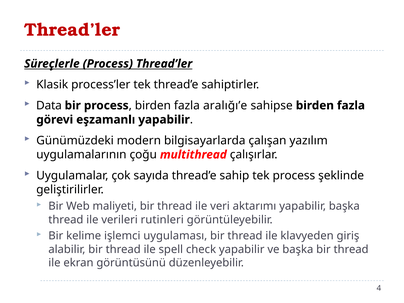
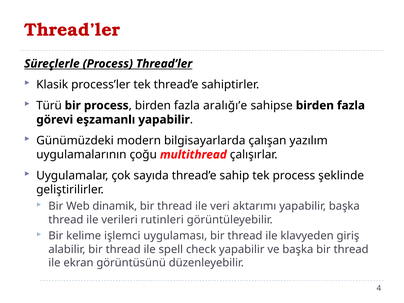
Data: Data -> Türü
maliyeti: maliyeti -> dinamik
